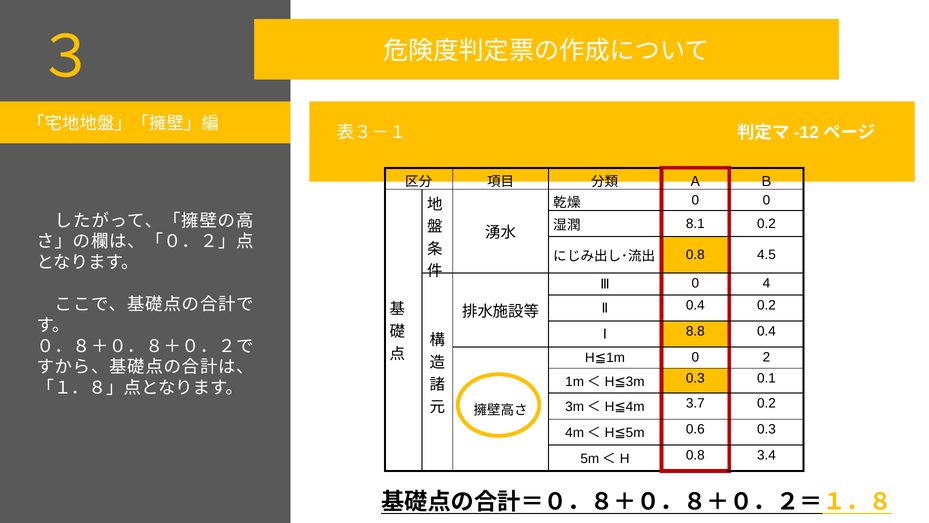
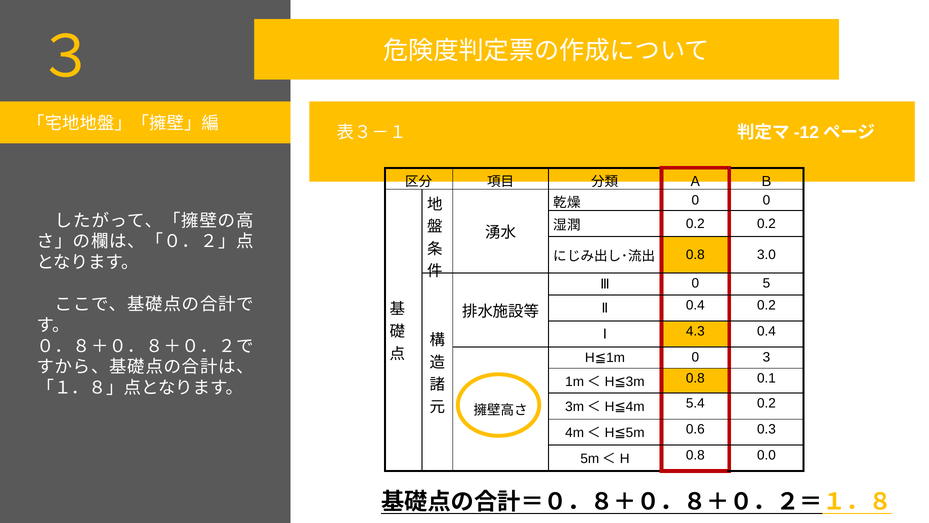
8.1 at (695, 224): 8.1 -> 0.2
4.5: 4.5 -> 3.0
4: 4 -> 5
8.8: 8.8 -> 4.3
2: 2 -> 3
0.3 at (695, 378): 0.3 -> 0.8
3.7: 3.7 -> 5.4
3.4: 3.4 -> 0.0
